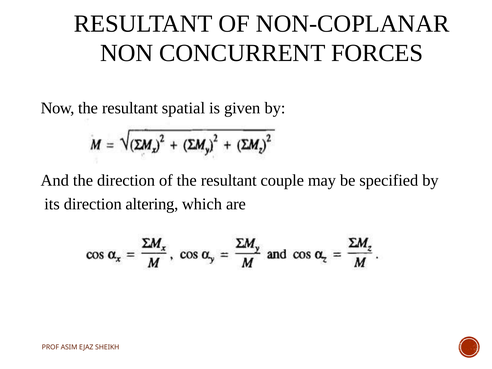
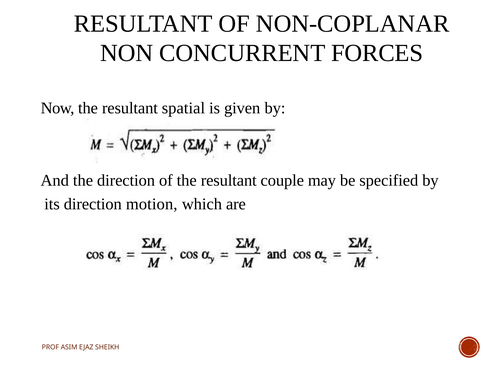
altering: altering -> motion
